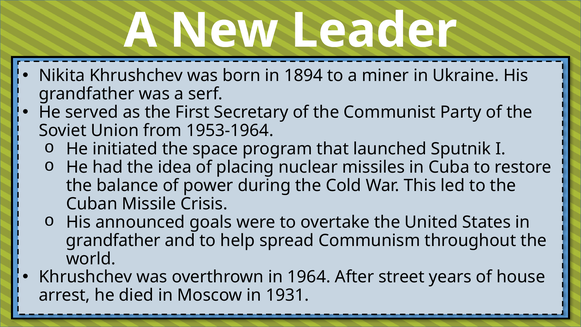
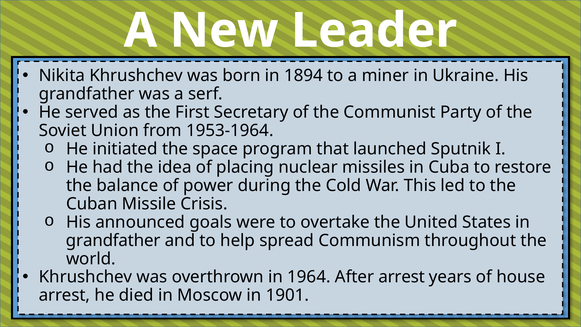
After street: street -> arrest
1931: 1931 -> 1901
